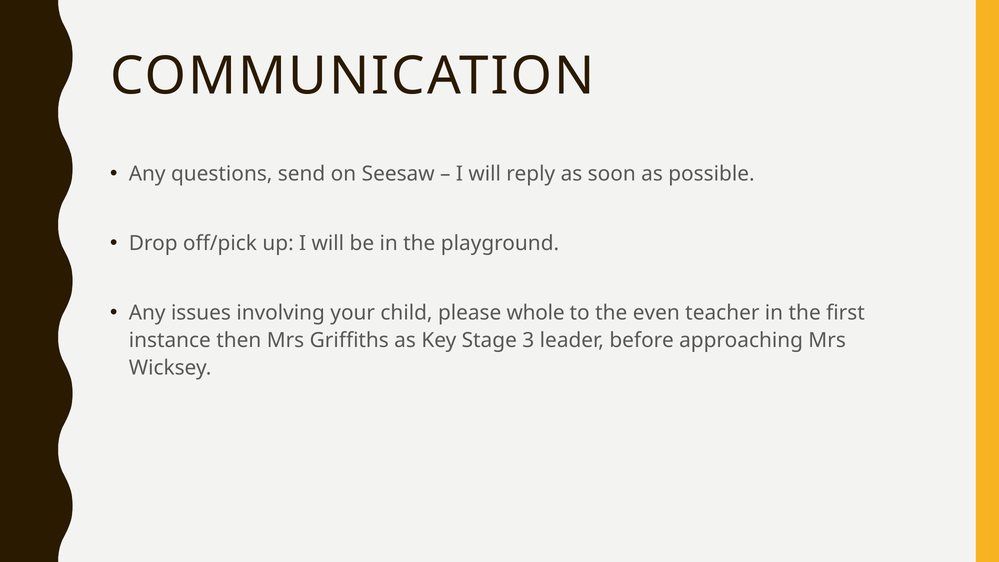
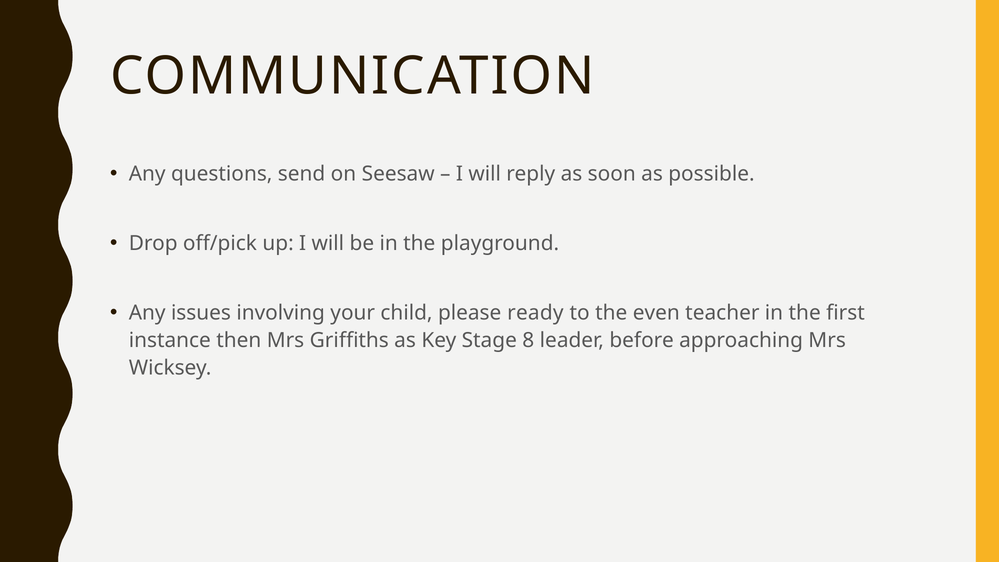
whole: whole -> ready
3: 3 -> 8
